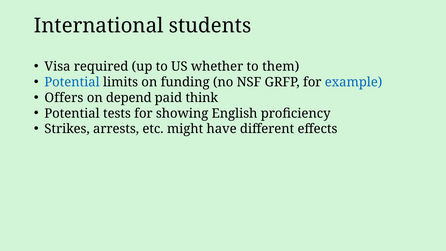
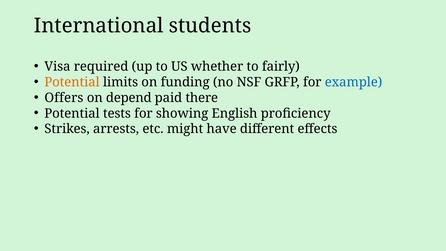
them: them -> fairly
Potential at (72, 82) colour: blue -> orange
think: think -> there
